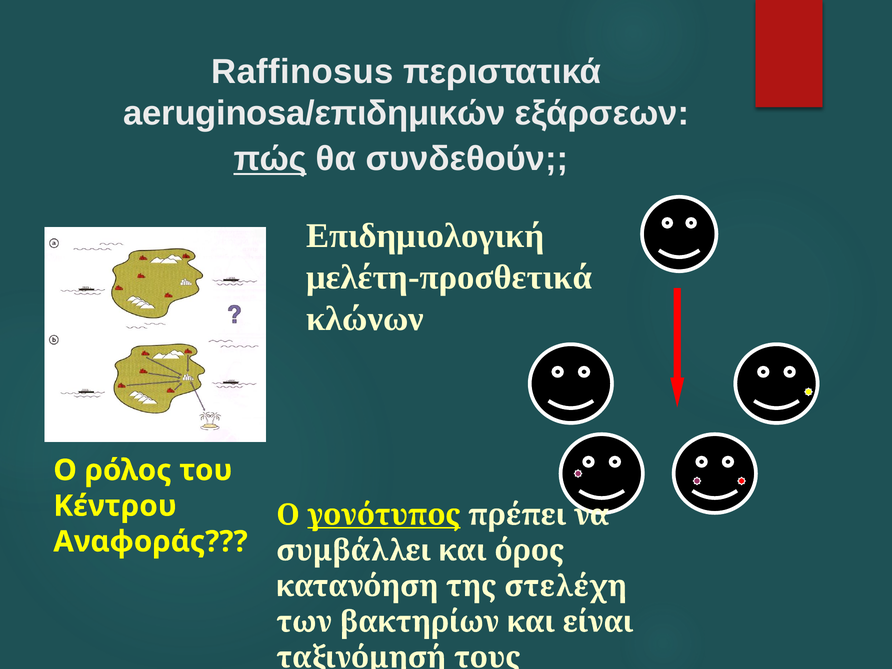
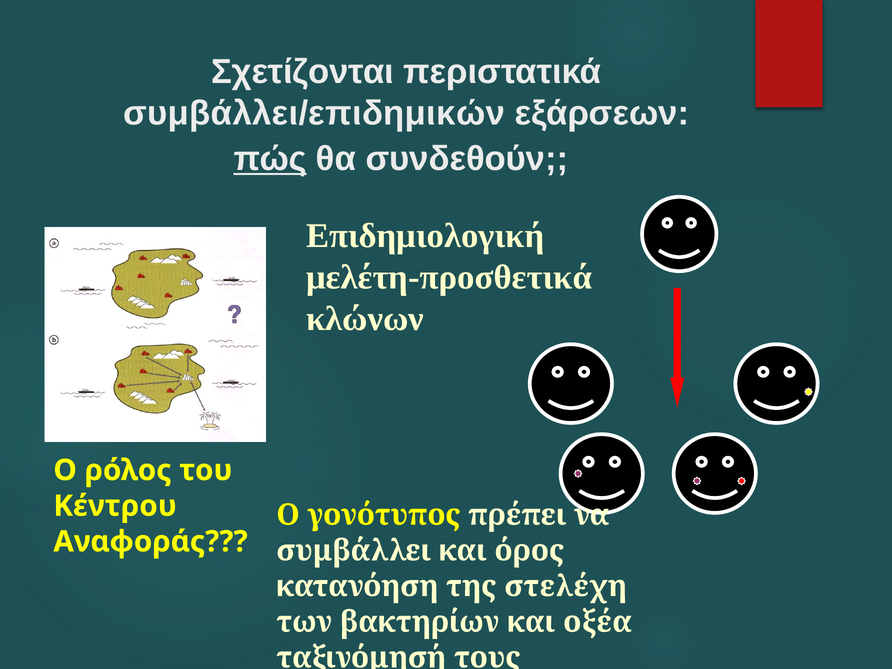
Raffinosus: Raffinosus -> Σχετίζονται
aeruginosa/επιδημικών: aeruginosa/επιδημικών -> συμβάλλει/επιδημικών
γονότυπος underline: present -> none
είναι: είναι -> οξέα
